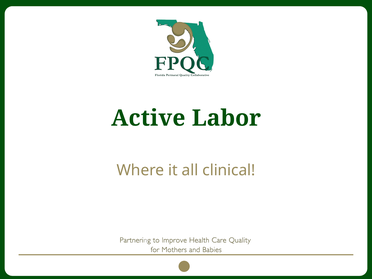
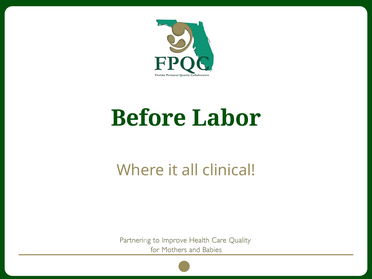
Active: Active -> Before
